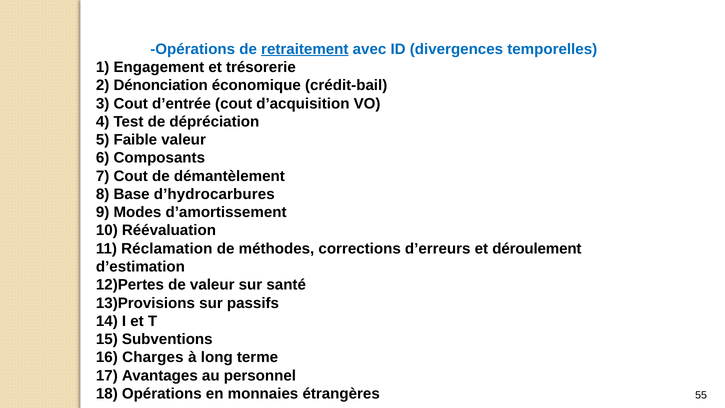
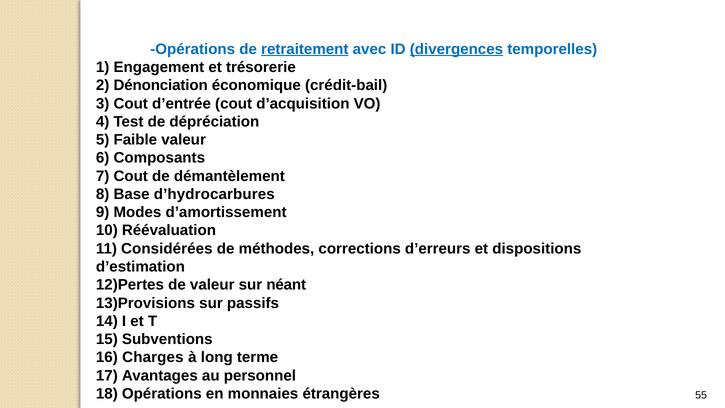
divergences at (456, 49) underline: none -> present
Réclamation: Réclamation -> Considérées
déroulement: déroulement -> dispositions
santé: santé -> néant
